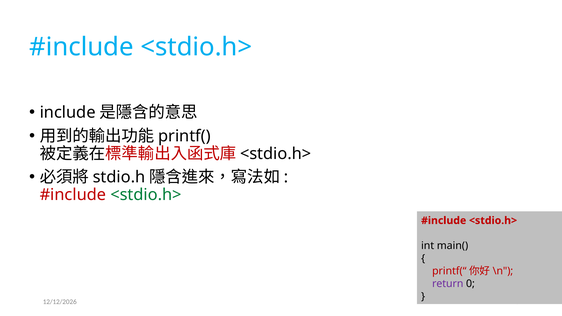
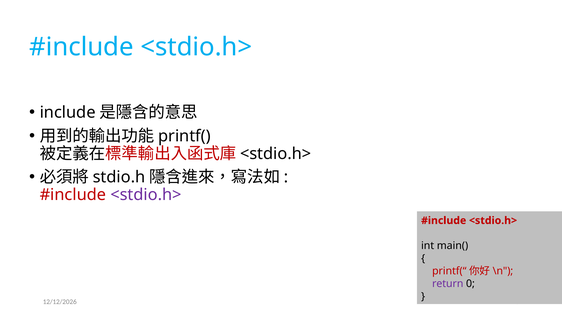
<stdio.h> at (146, 195) colour: green -> purple
